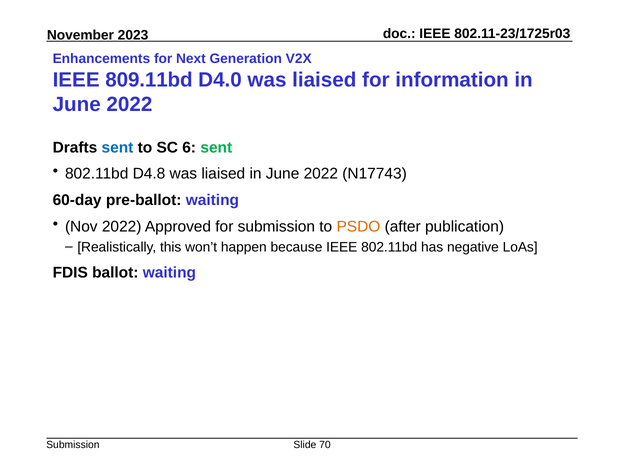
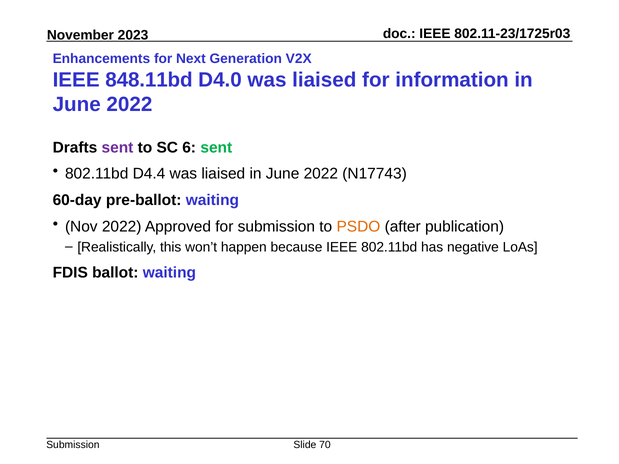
809.11bd: 809.11bd -> 848.11bd
sent at (117, 148) colour: blue -> purple
D4.8: D4.8 -> D4.4
